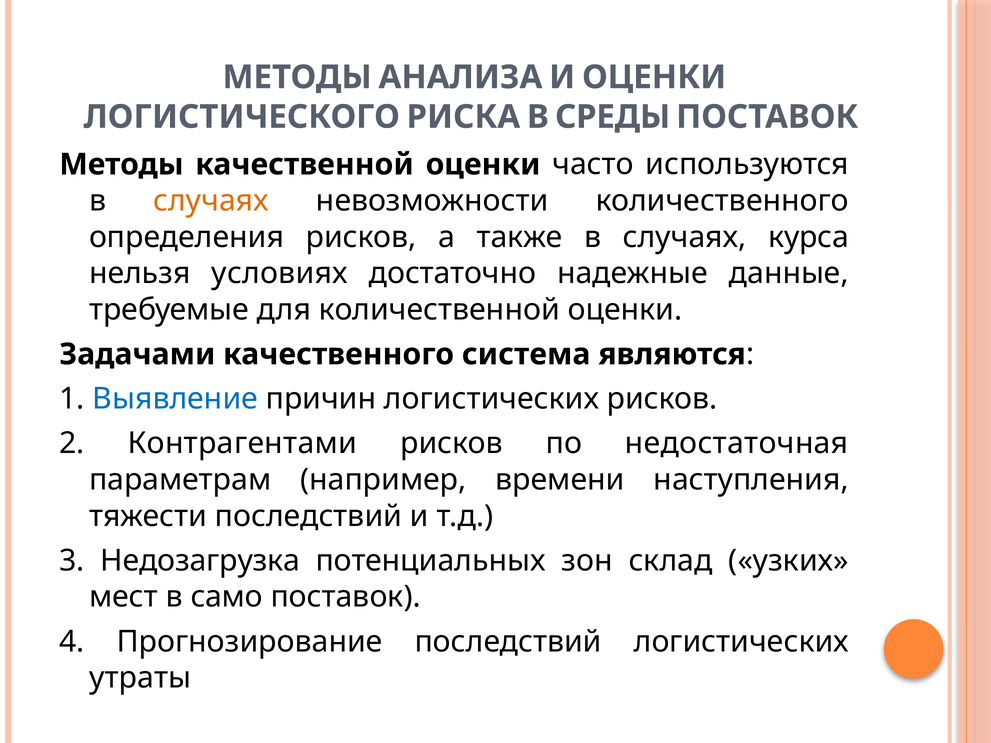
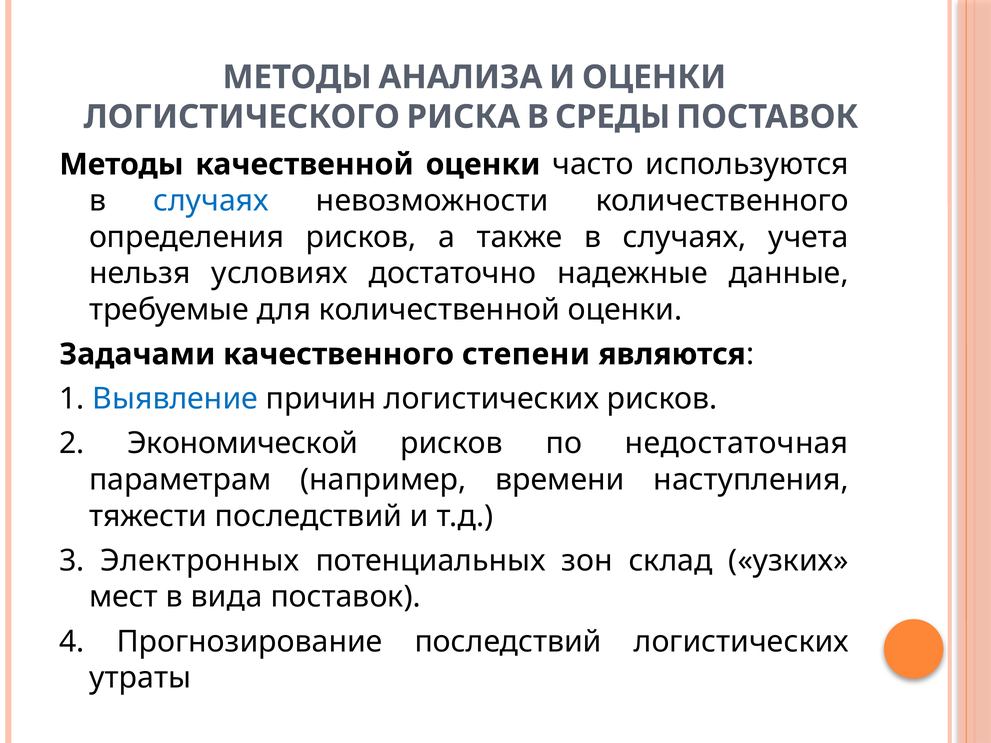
случаях at (211, 201) colour: orange -> blue
курса: курса -> учета
система: система -> степени
Контрагентами: Контрагентами -> Экономической
Недозагрузка: Недозагрузка -> Электронных
само: само -> вида
